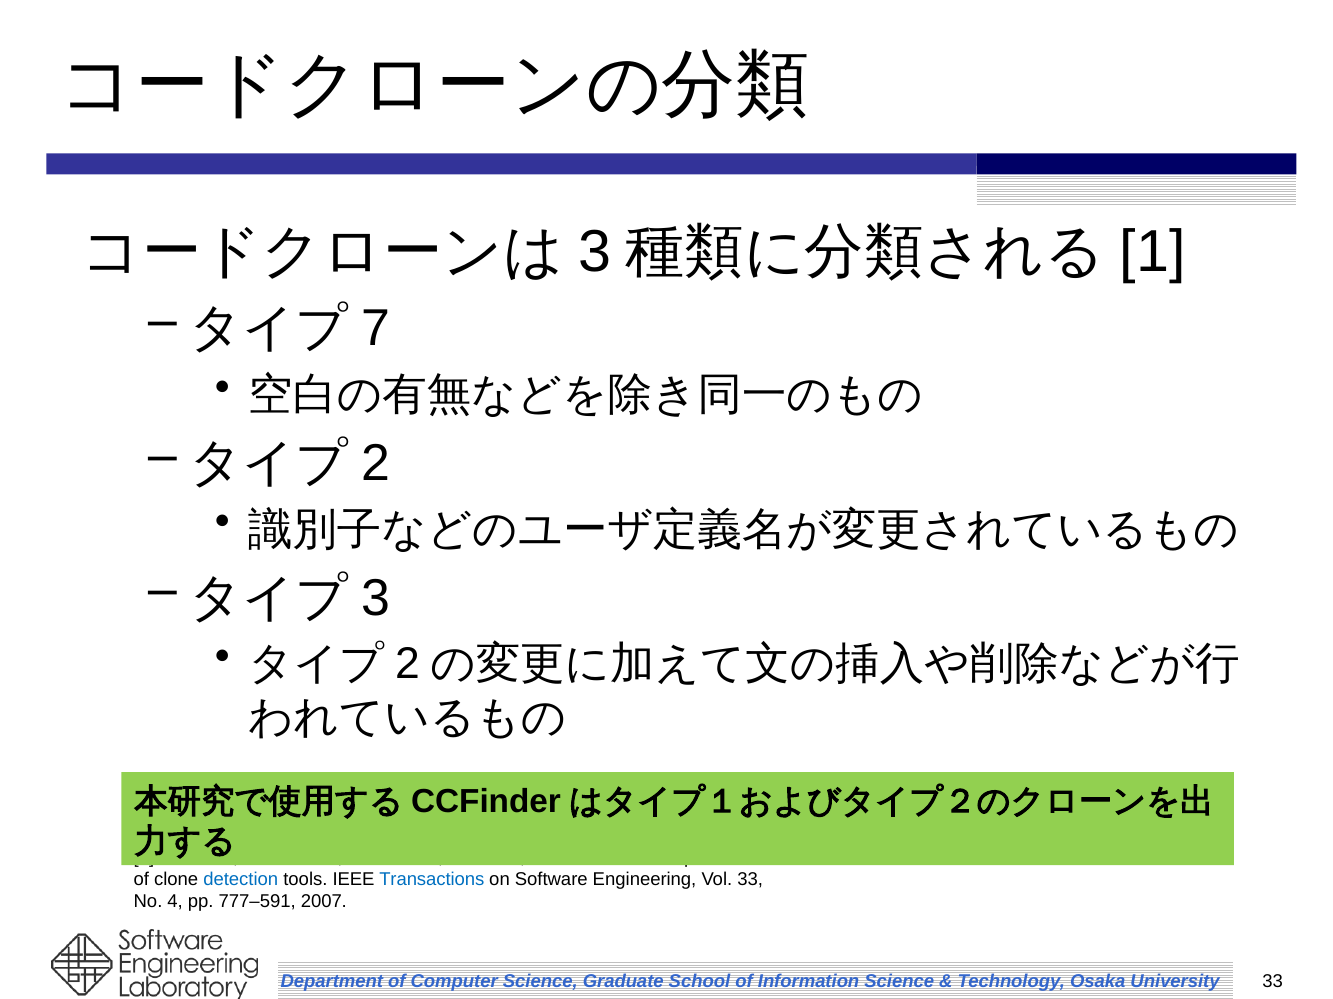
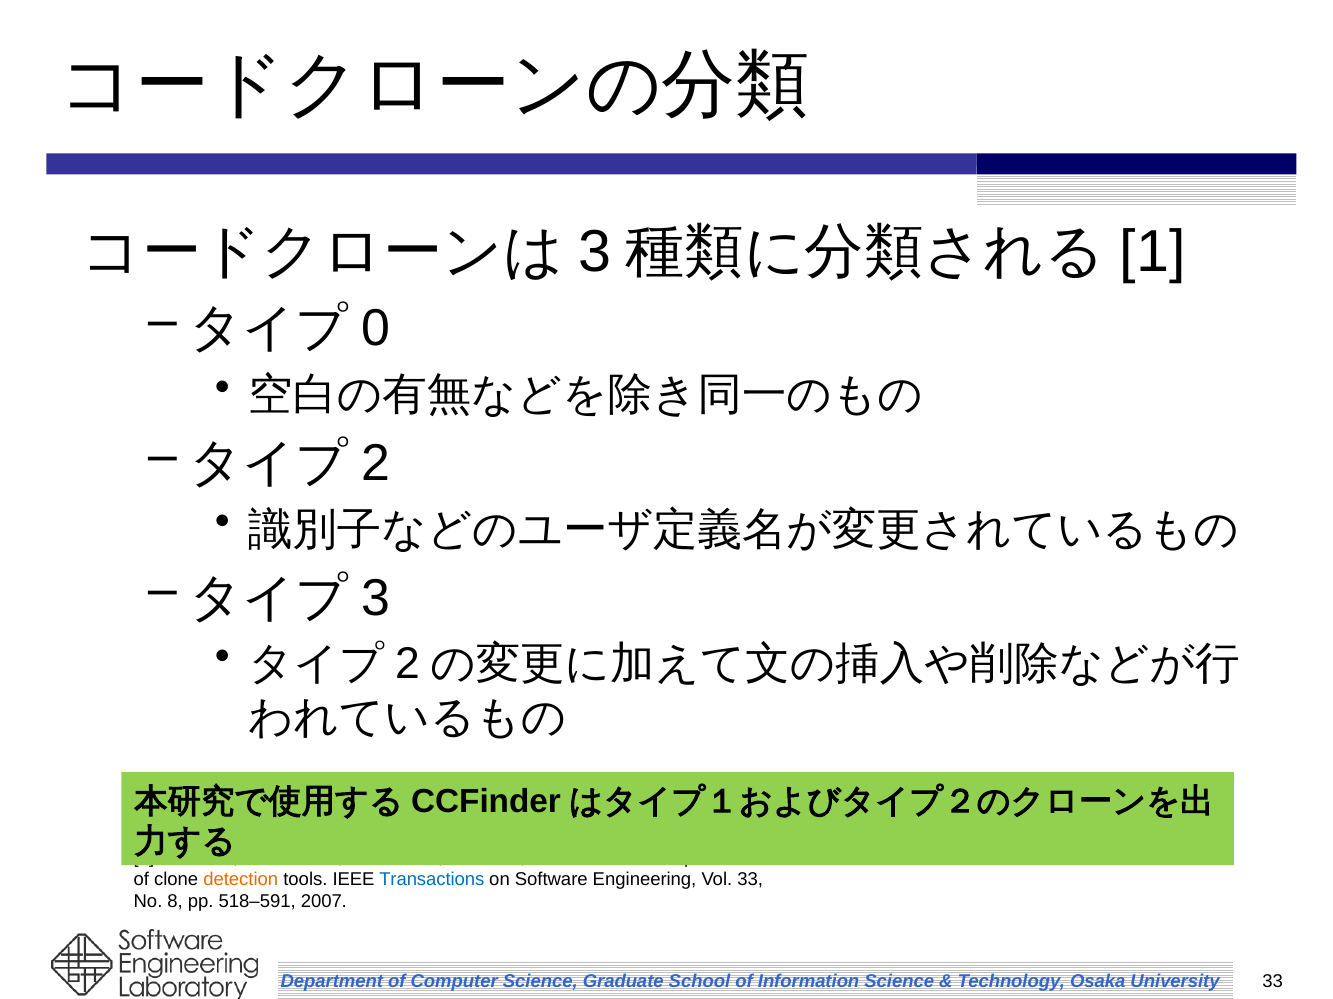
7: 7 -> 0
detection colour: blue -> orange
4: 4 -> 8
777–591: 777–591 -> 518–591
